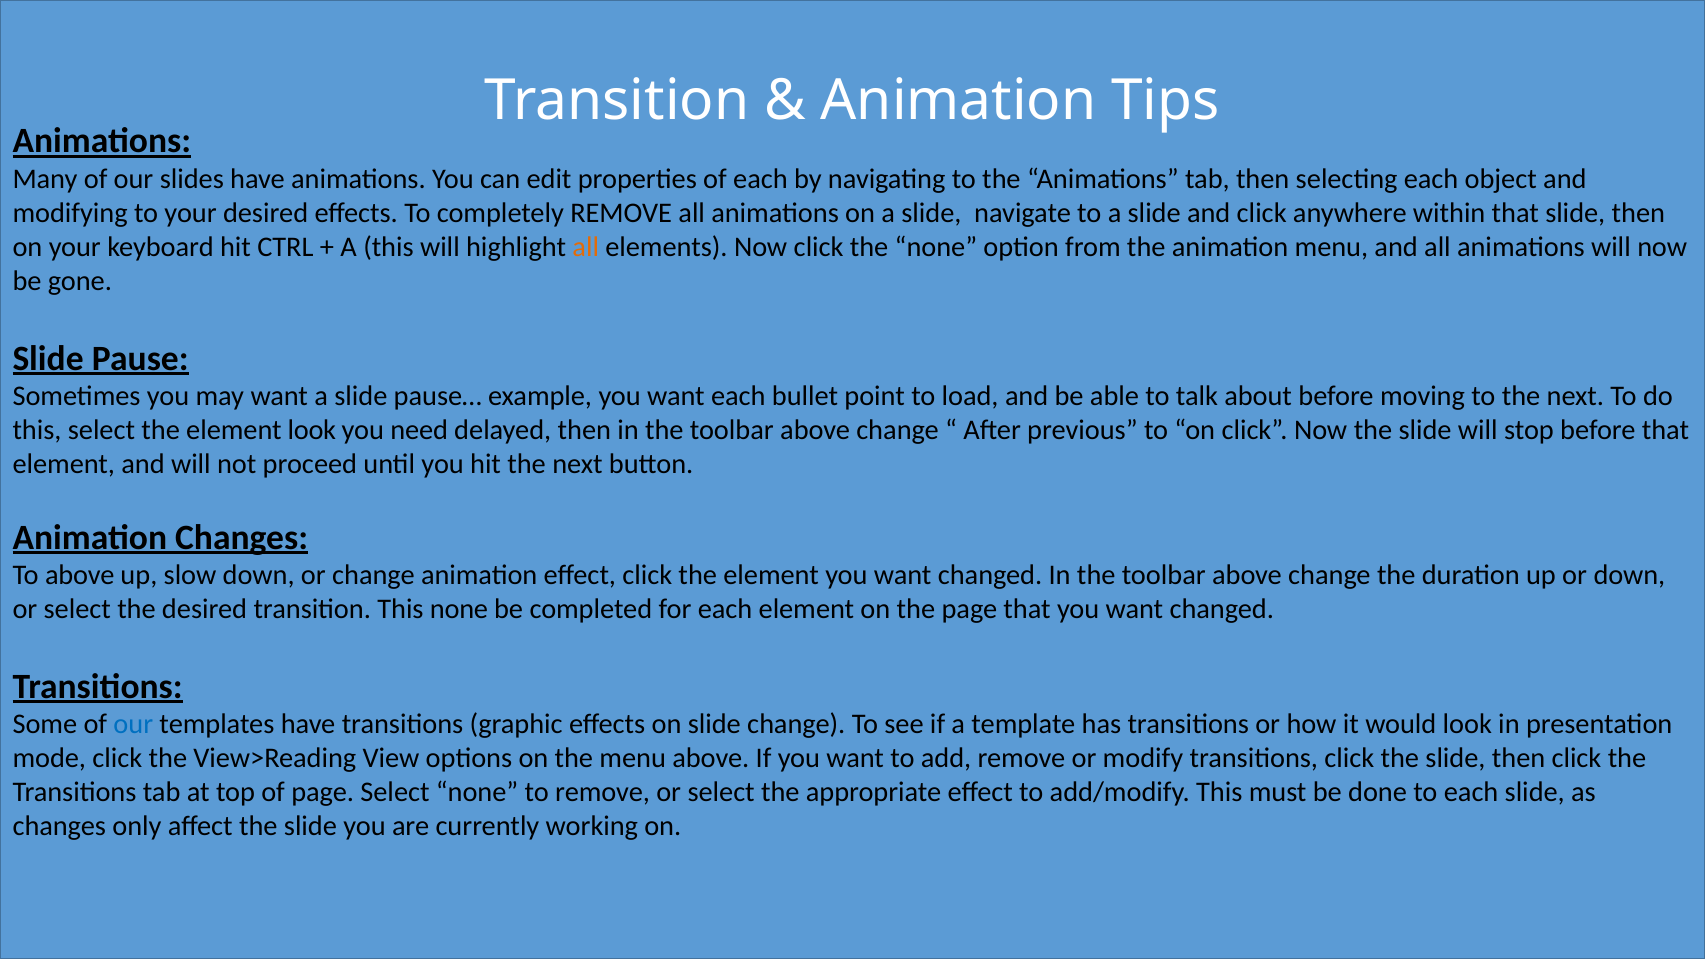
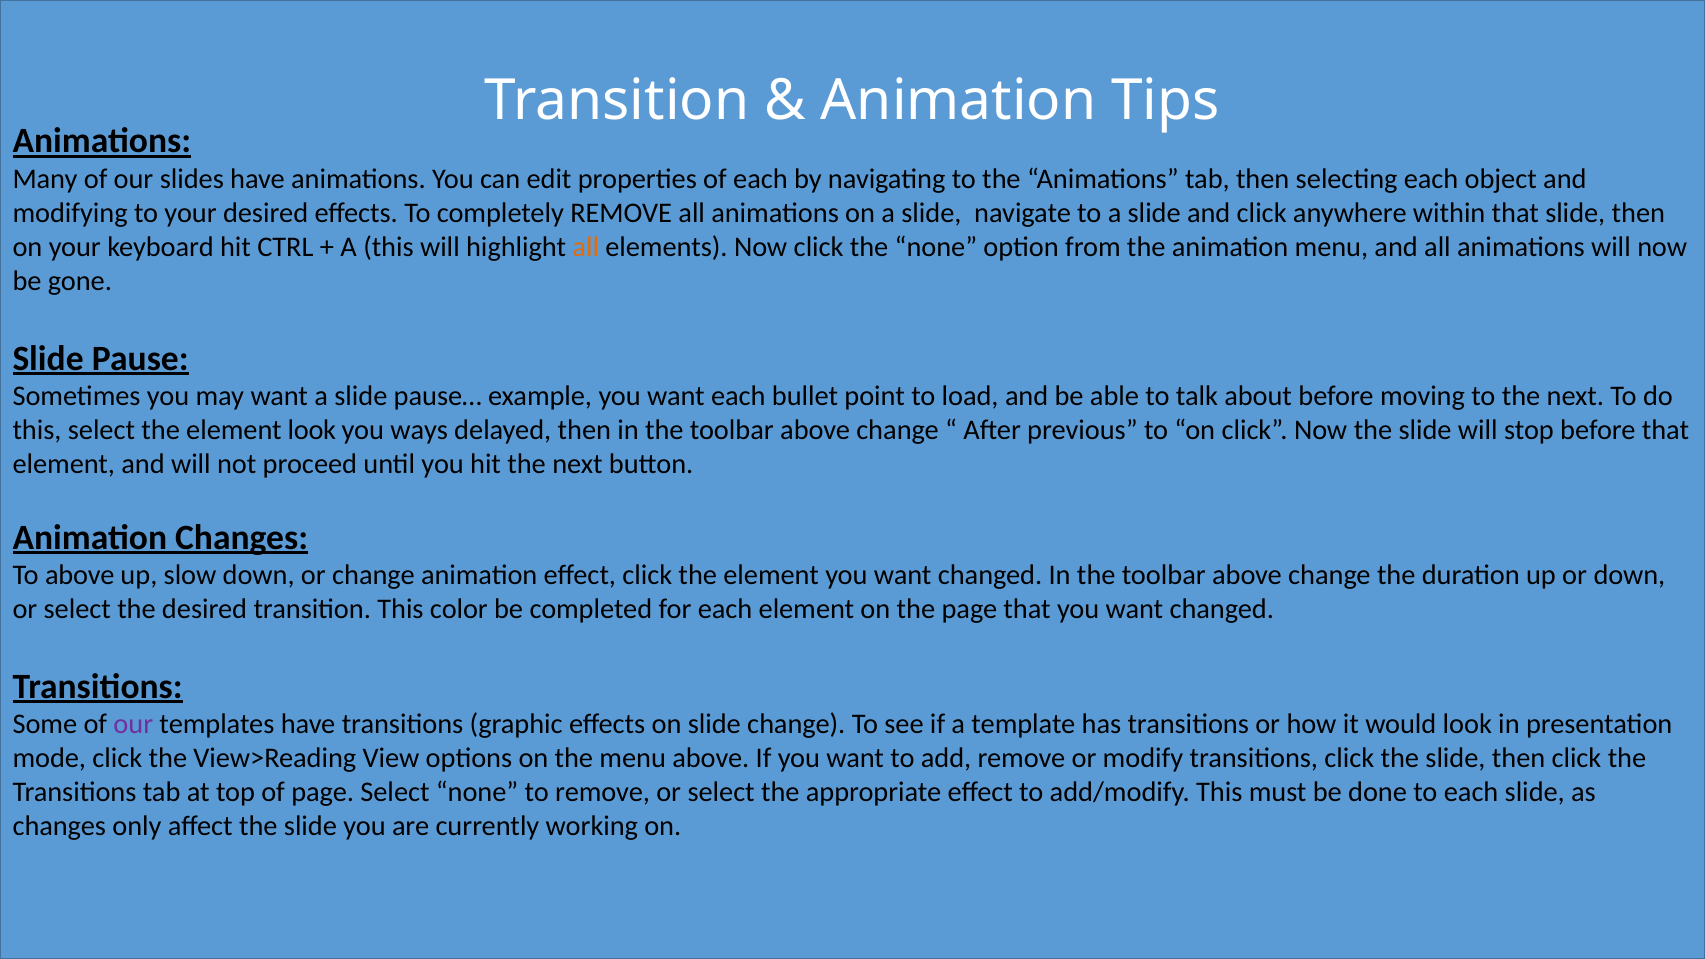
need: need -> ways
This none: none -> color
our at (133, 724) colour: blue -> purple
